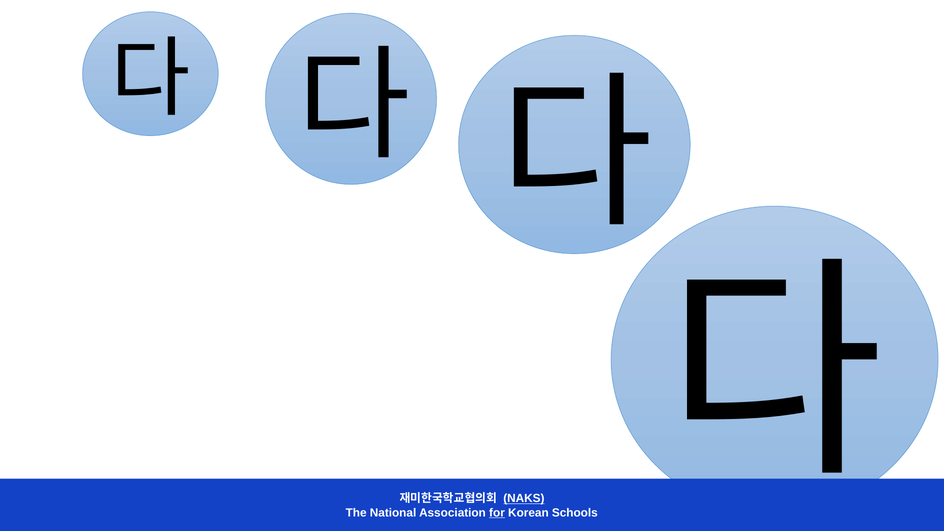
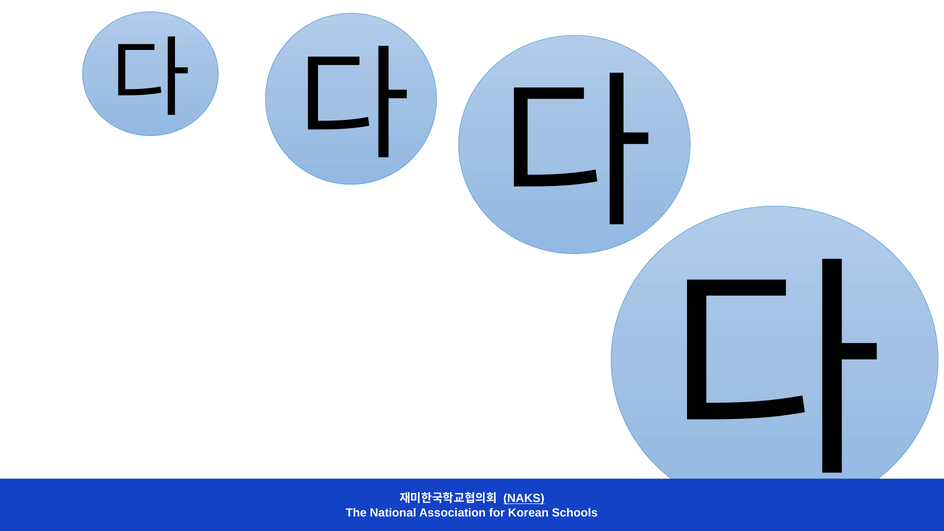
for underline: present -> none
